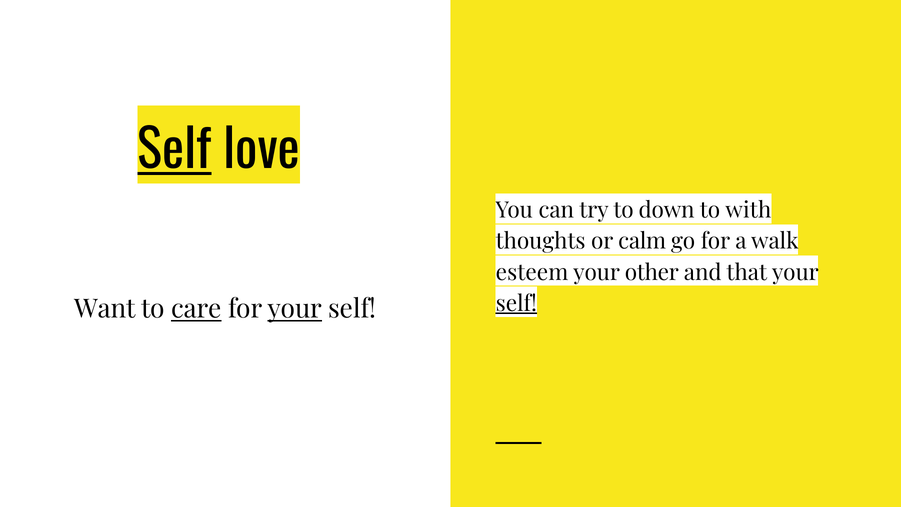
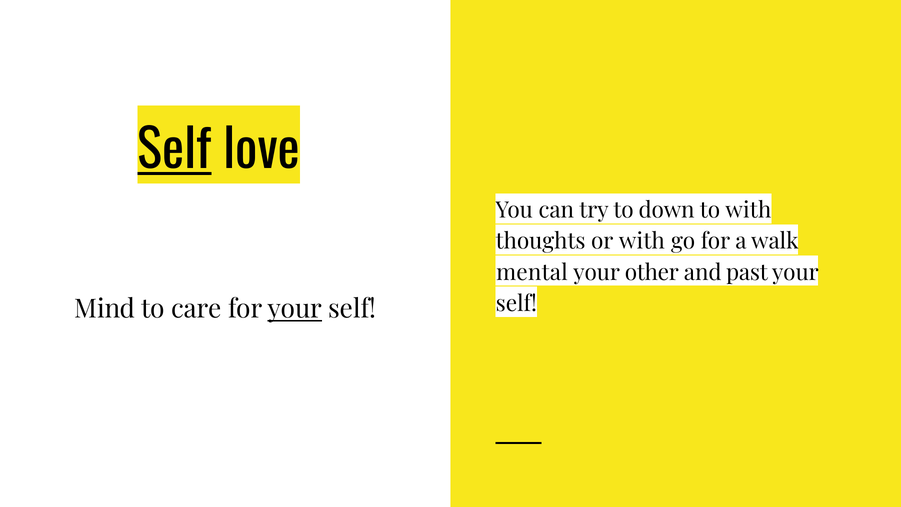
or calm: calm -> with
esteem: esteem -> mental
that: that -> past
self at (516, 304) underline: present -> none
Want: Want -> Mind
care underline: present -> none
